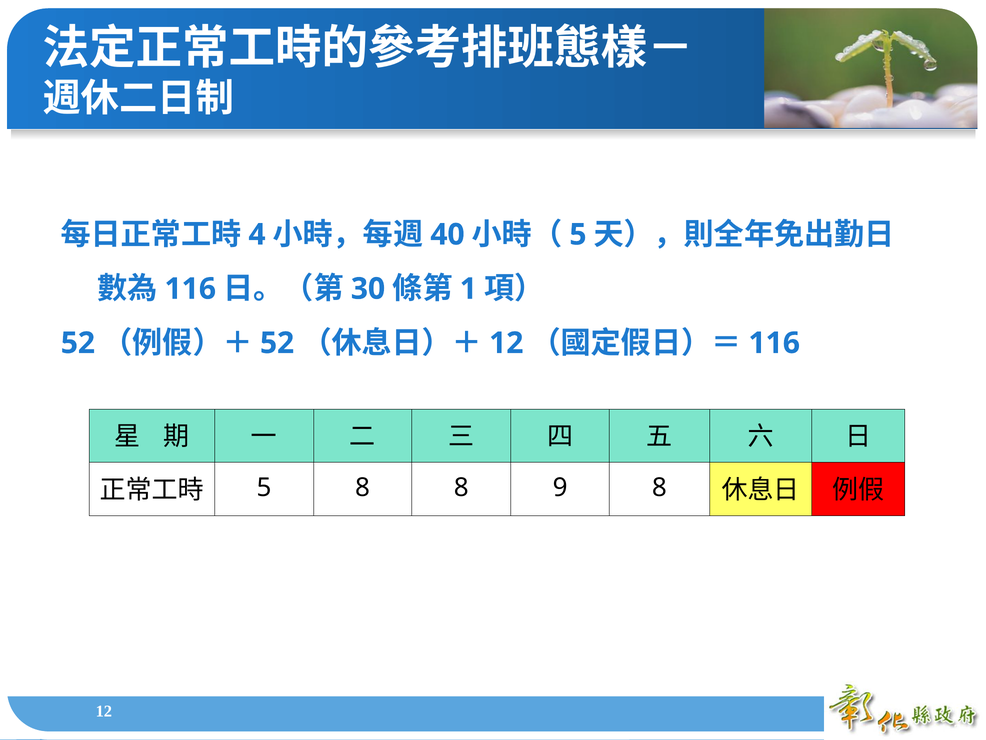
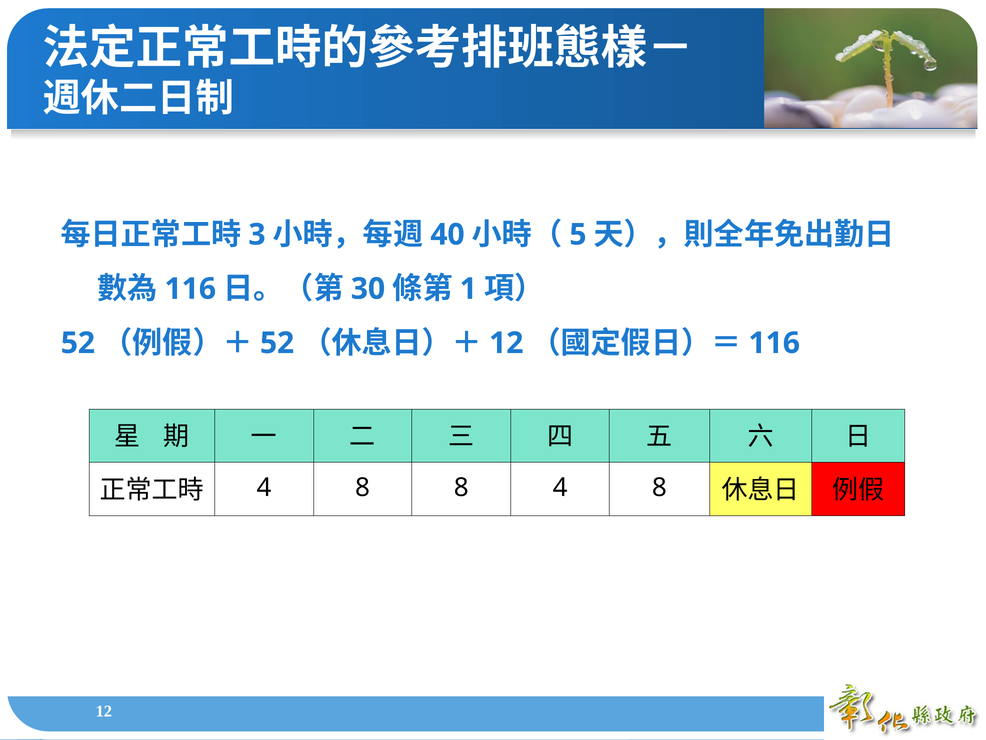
4: 4 -> 3
5 at (264, 487): 5 -> 4
8 9: 9 -> 4
